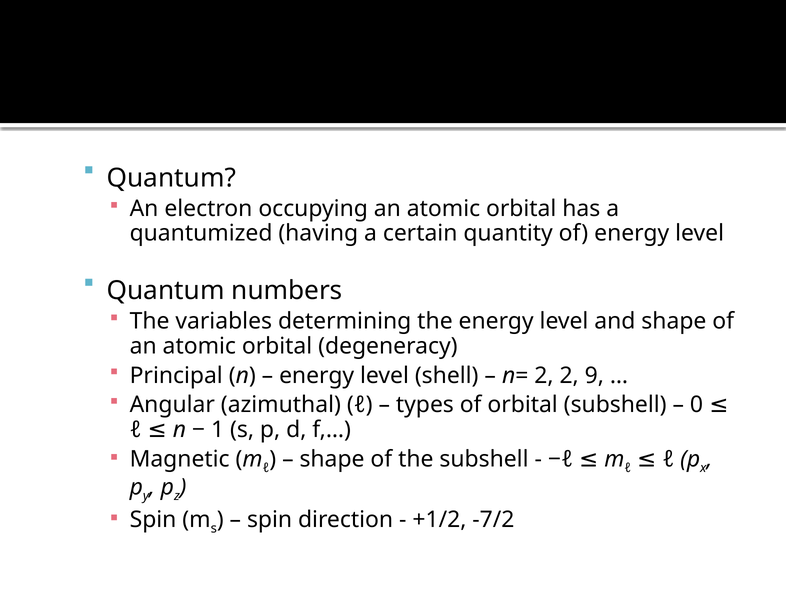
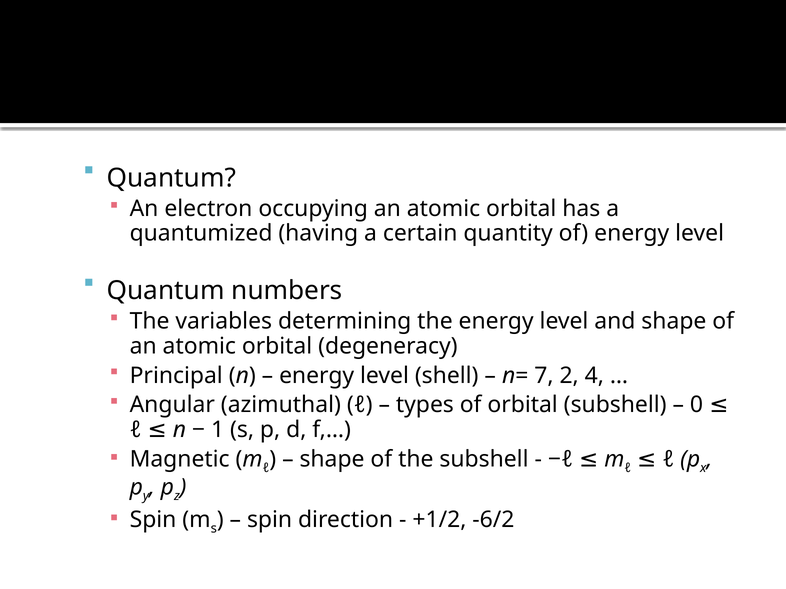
n= 2: 2 -> 7
9: 9 -> 4
-7/2: -7/2 -> -6/2
